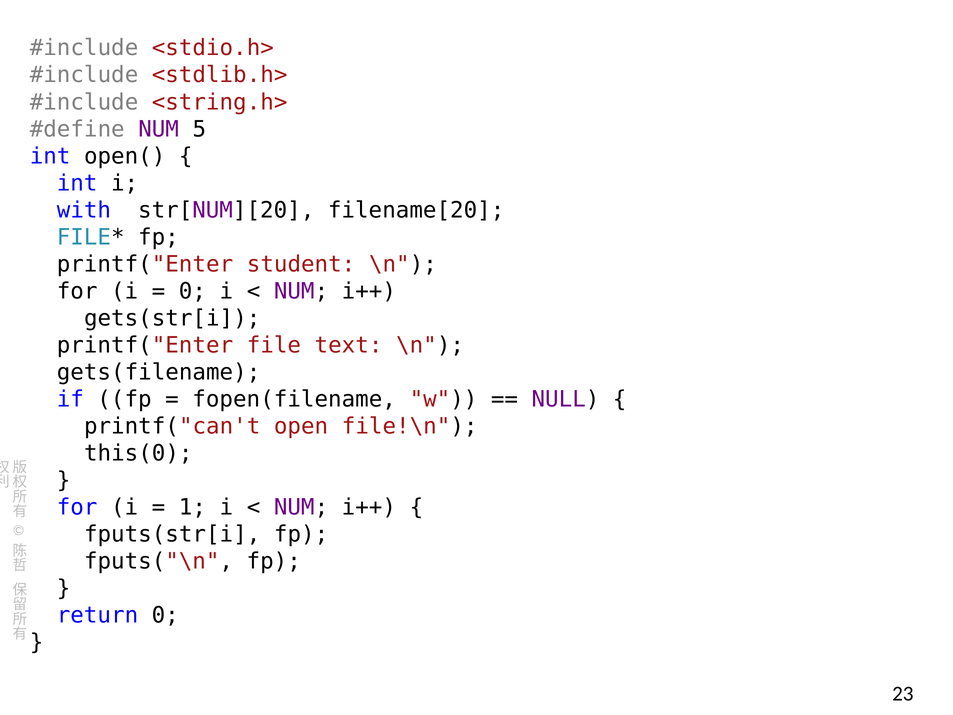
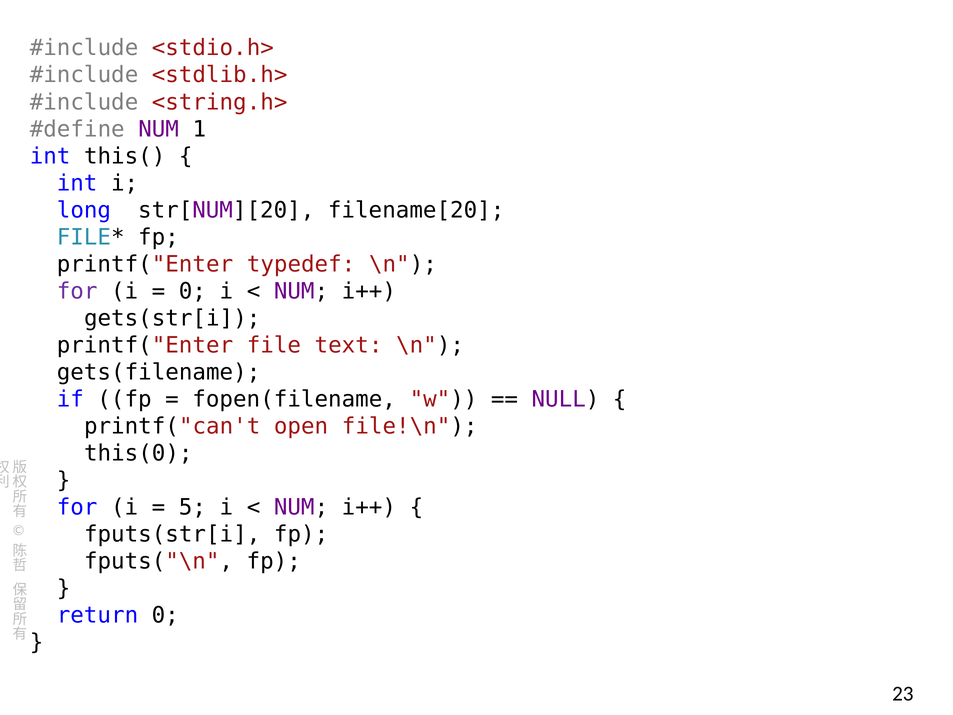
5: 5 -> 1
open(: open( -> this(
with: with -> long
student: student -> typedef
for at (77, 291) colour: black -> purple
1: 1 -> 5
